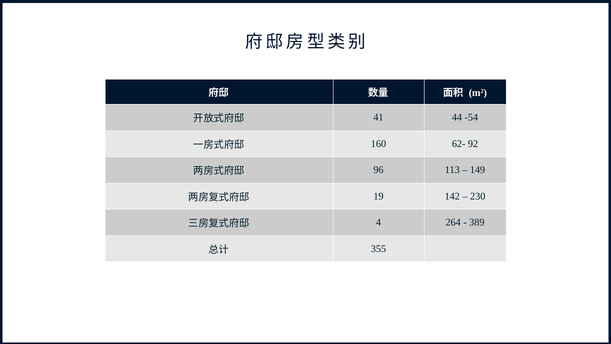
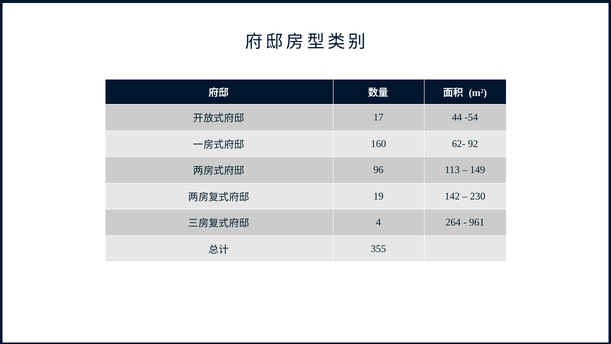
41: 41 -> 17
389: 389 -> 961
